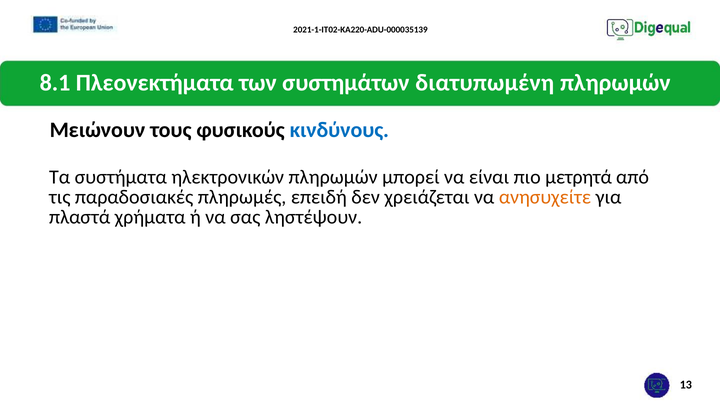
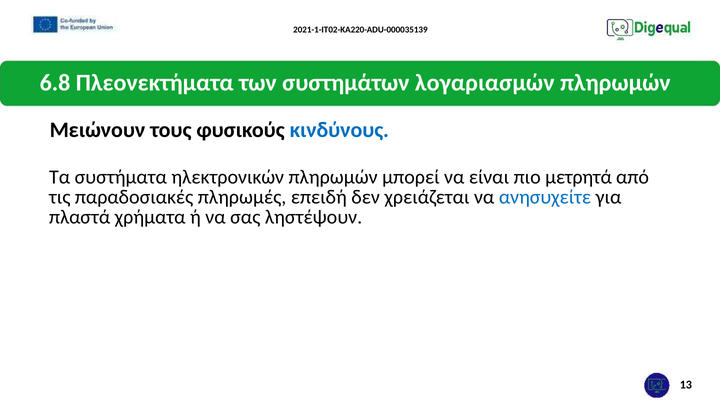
8.1: 8.1 -> 6.8
διατυπωμένη: διατυπωμένη -> λογαριασμών
ανησυχείτε colour: orange -> blue
